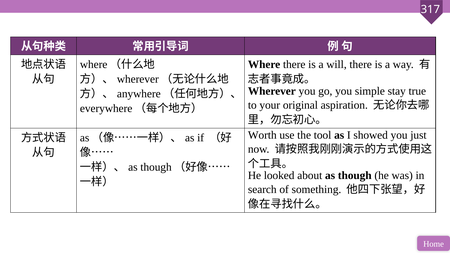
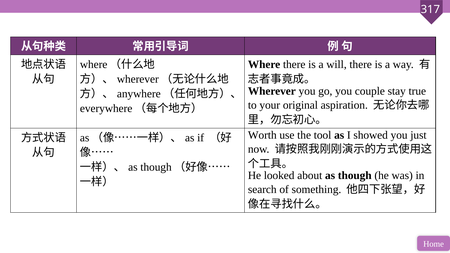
simple: simple -> couple
